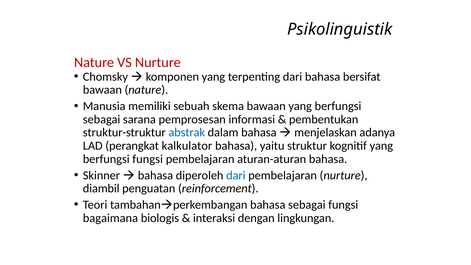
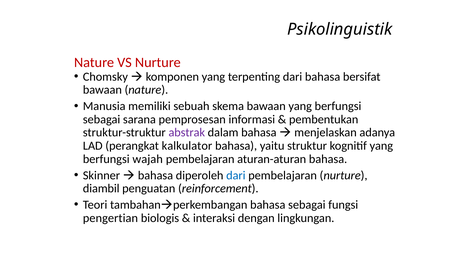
abstrak colour: blue -> purple
berfungsi fungsi: fungsi -> wajah
bagaimana: bagaimana -> pengertian
